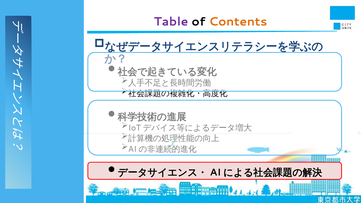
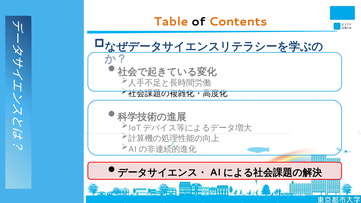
Table colour: purple -> orange
